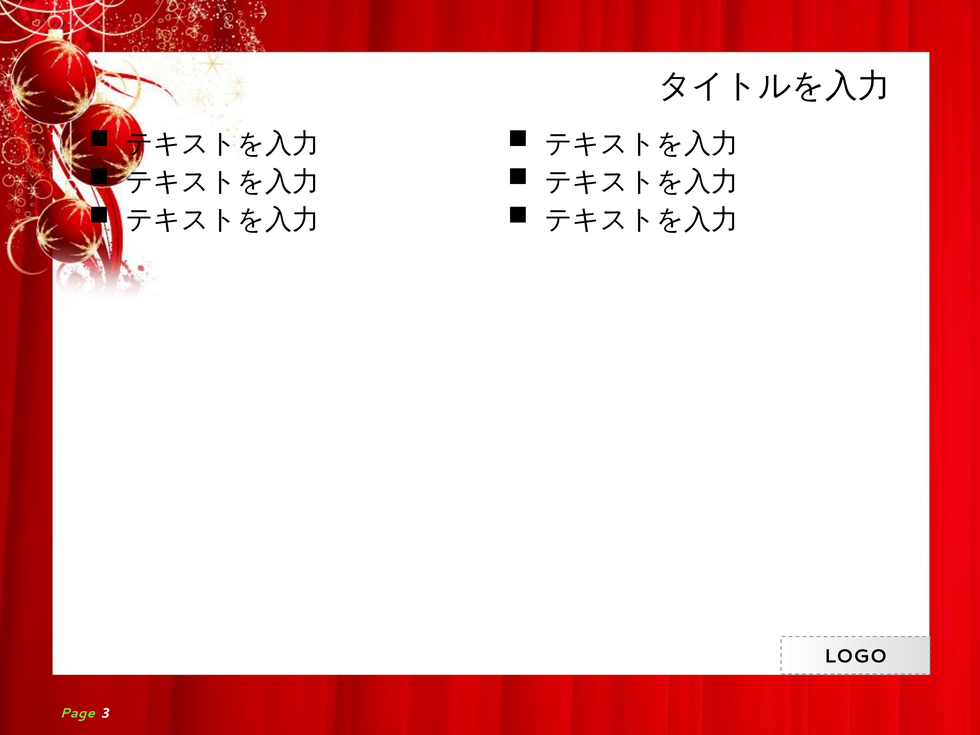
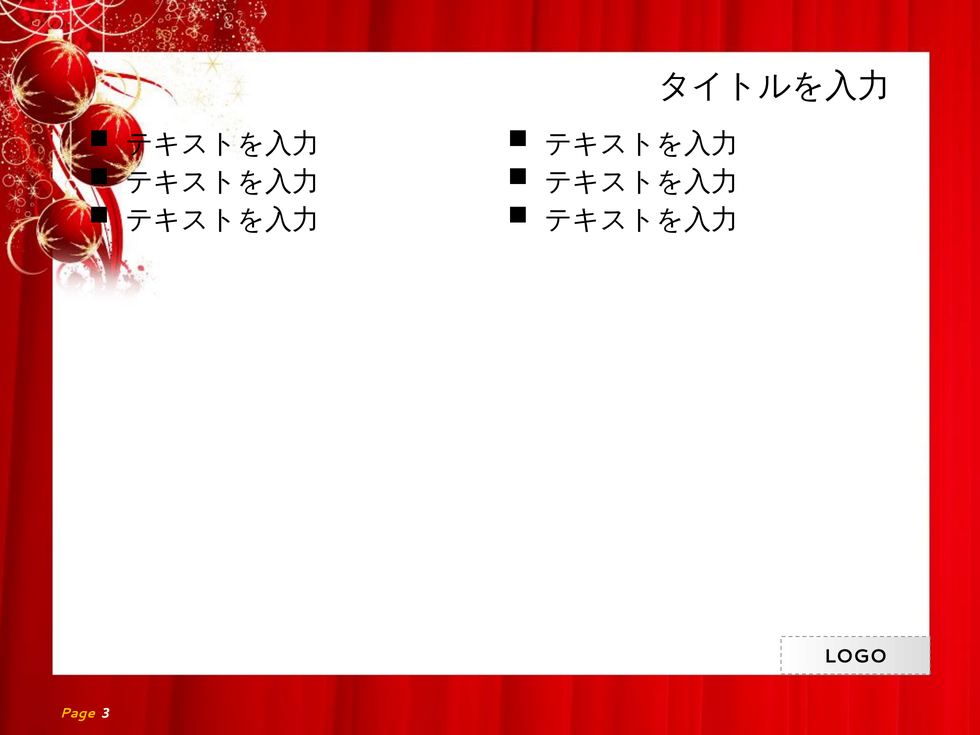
Page colour: light green -> yellow
